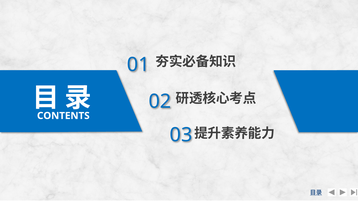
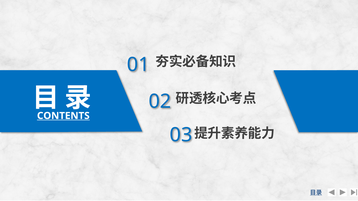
CONTENTS underline: none -> present
